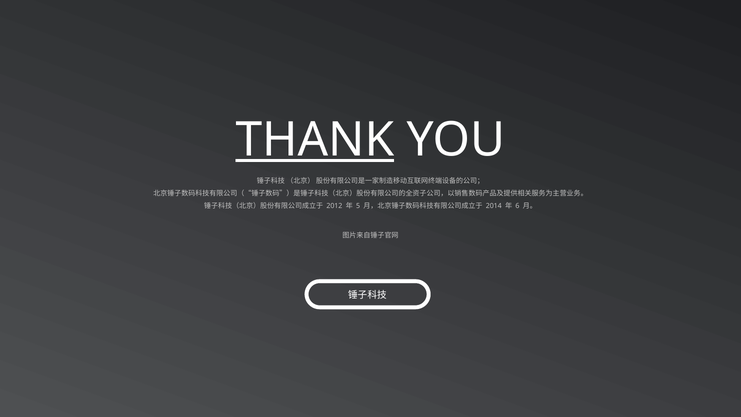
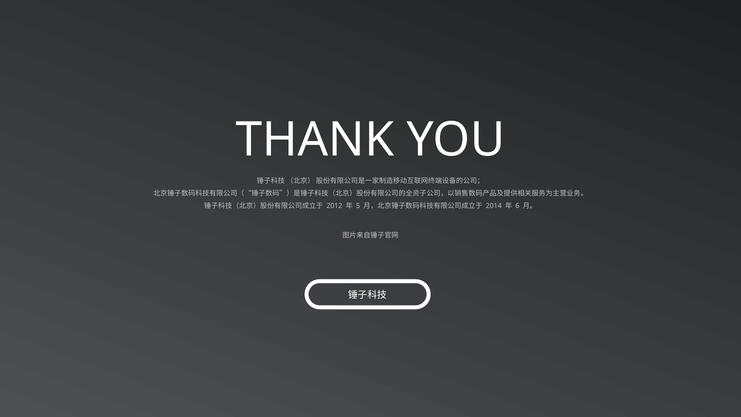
THANK underline: present -> none
